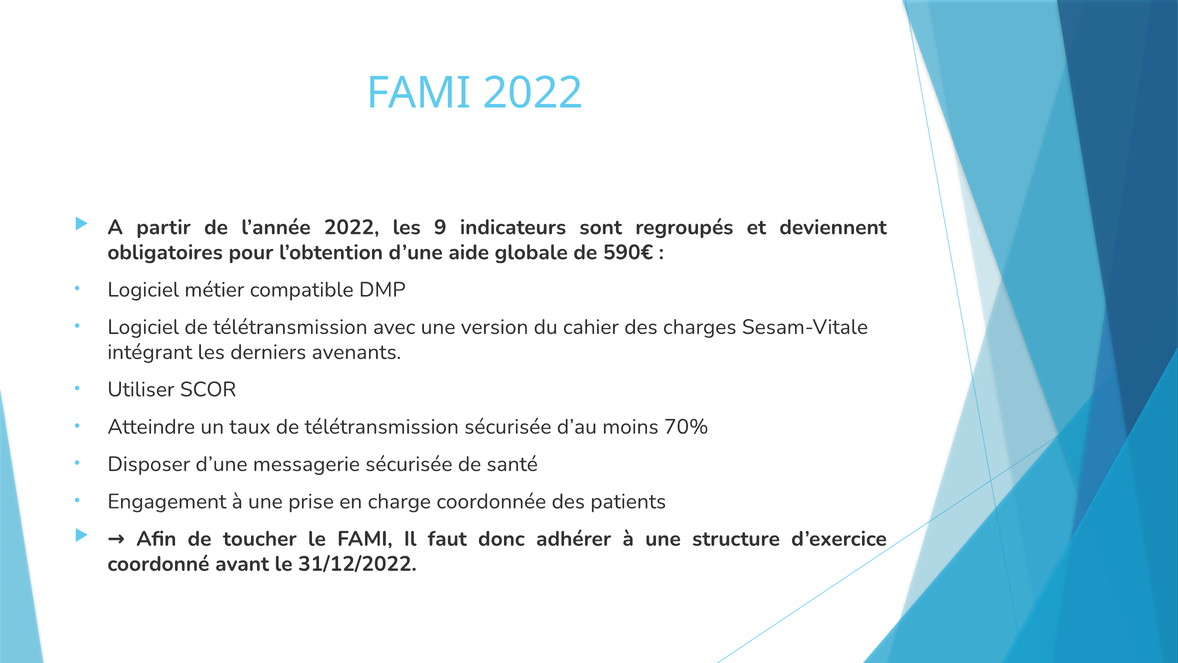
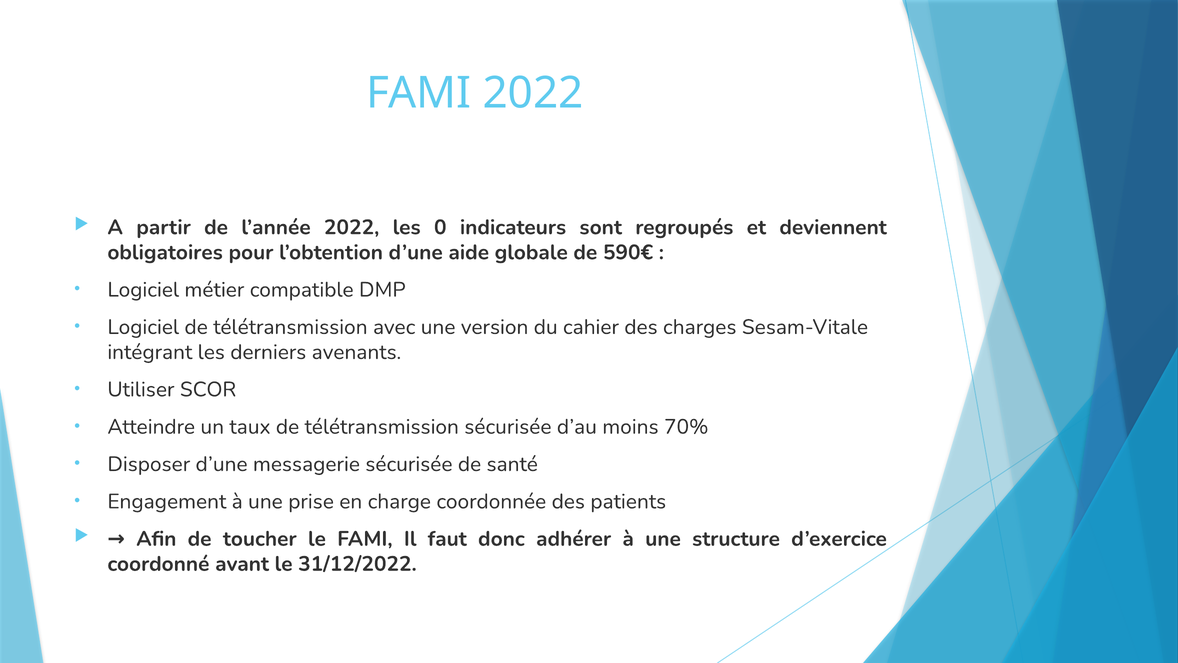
9: 9 -> 0
